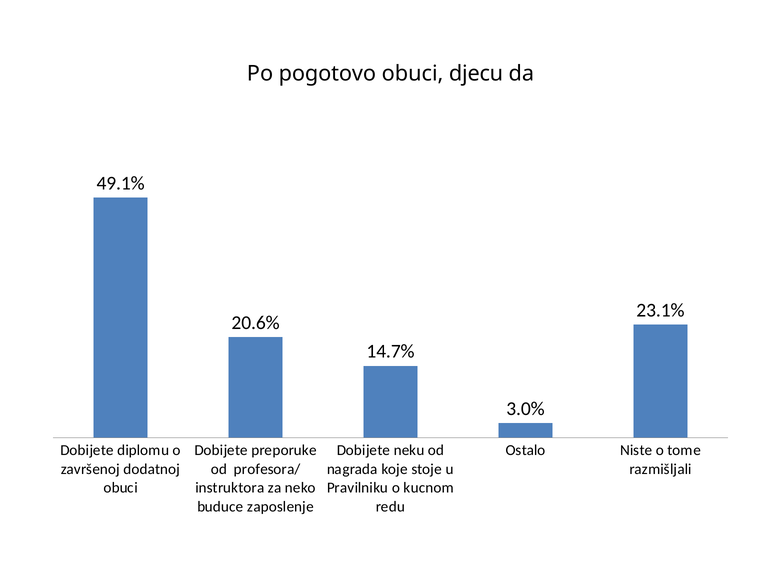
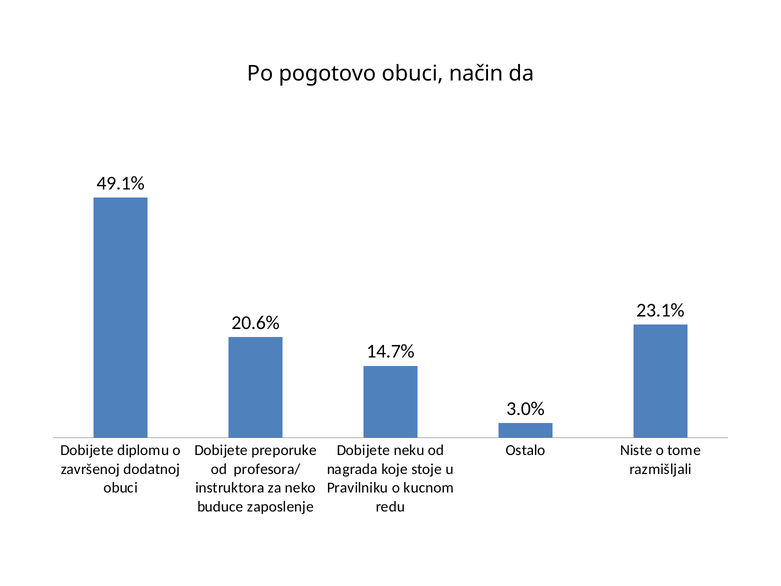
djecu: djecu -> način
